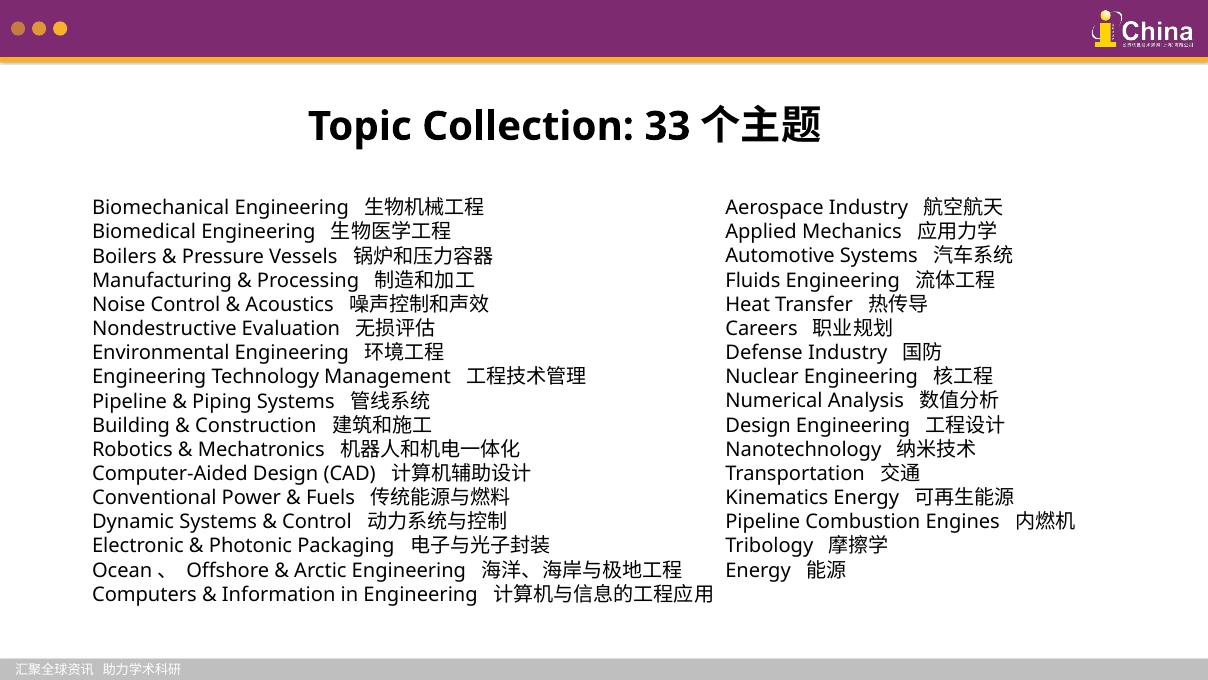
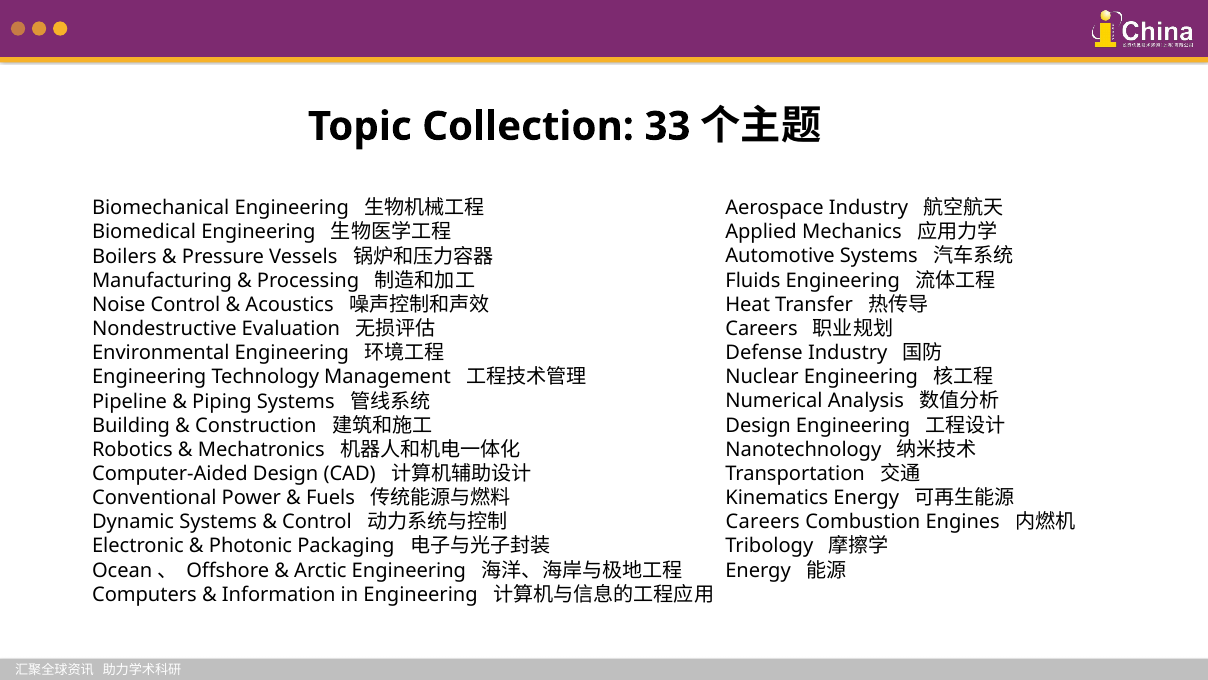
Pipeline at (763, 522): Pipeline -> Careers
